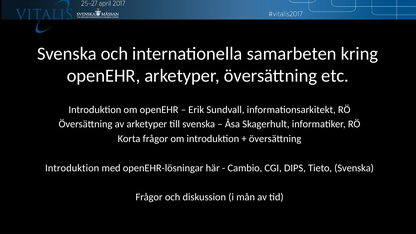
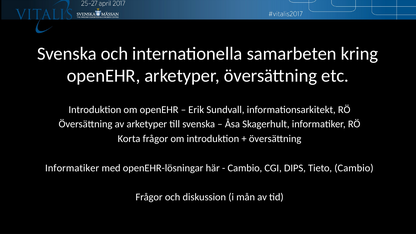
Introduktion at (72, 168): Introduktion -> Informatiker
Tieto Svenska: Svenska -> Cambio
